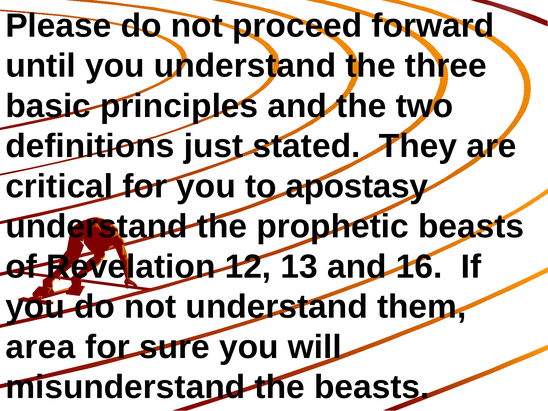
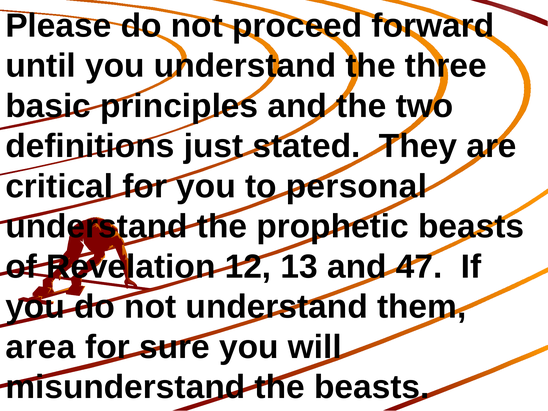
apostasy: apostasy -> personal
16: 16 -> 47
